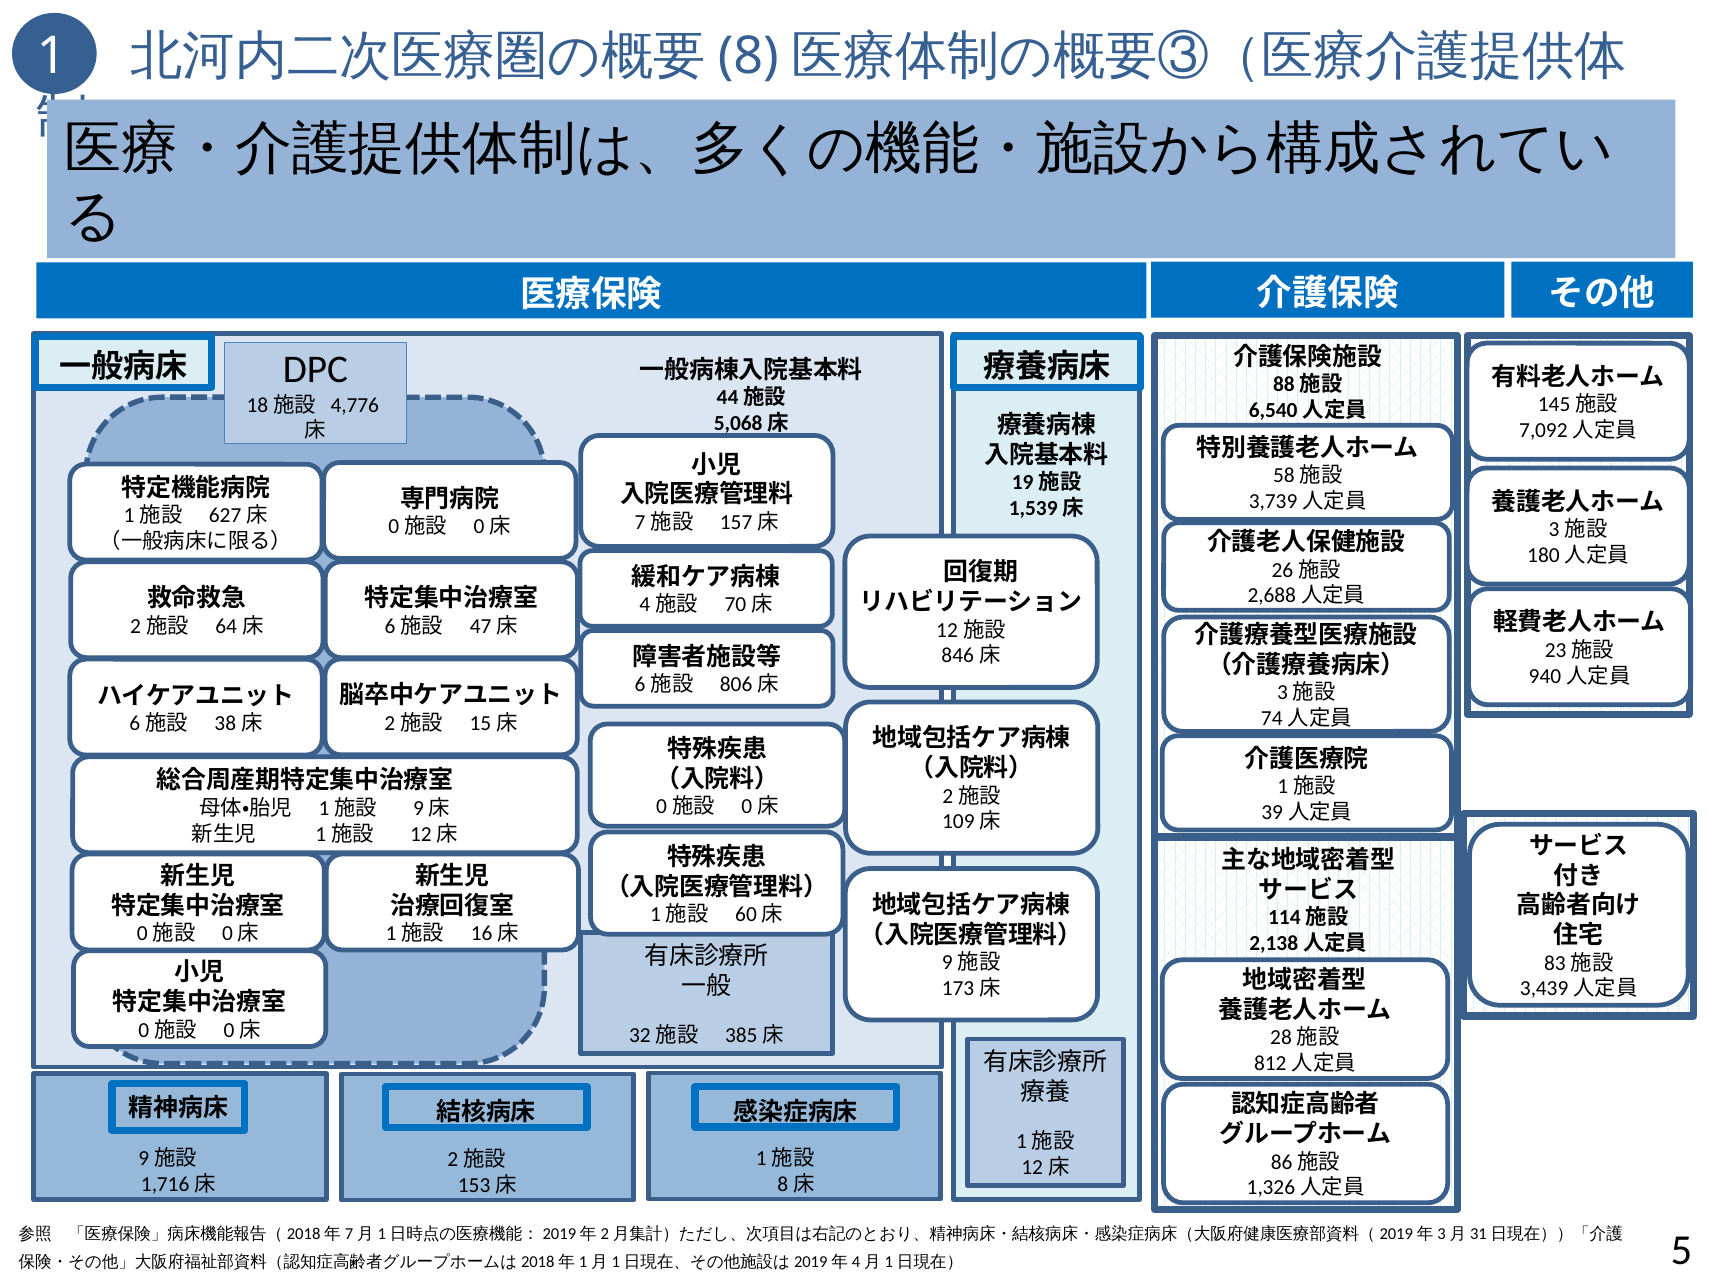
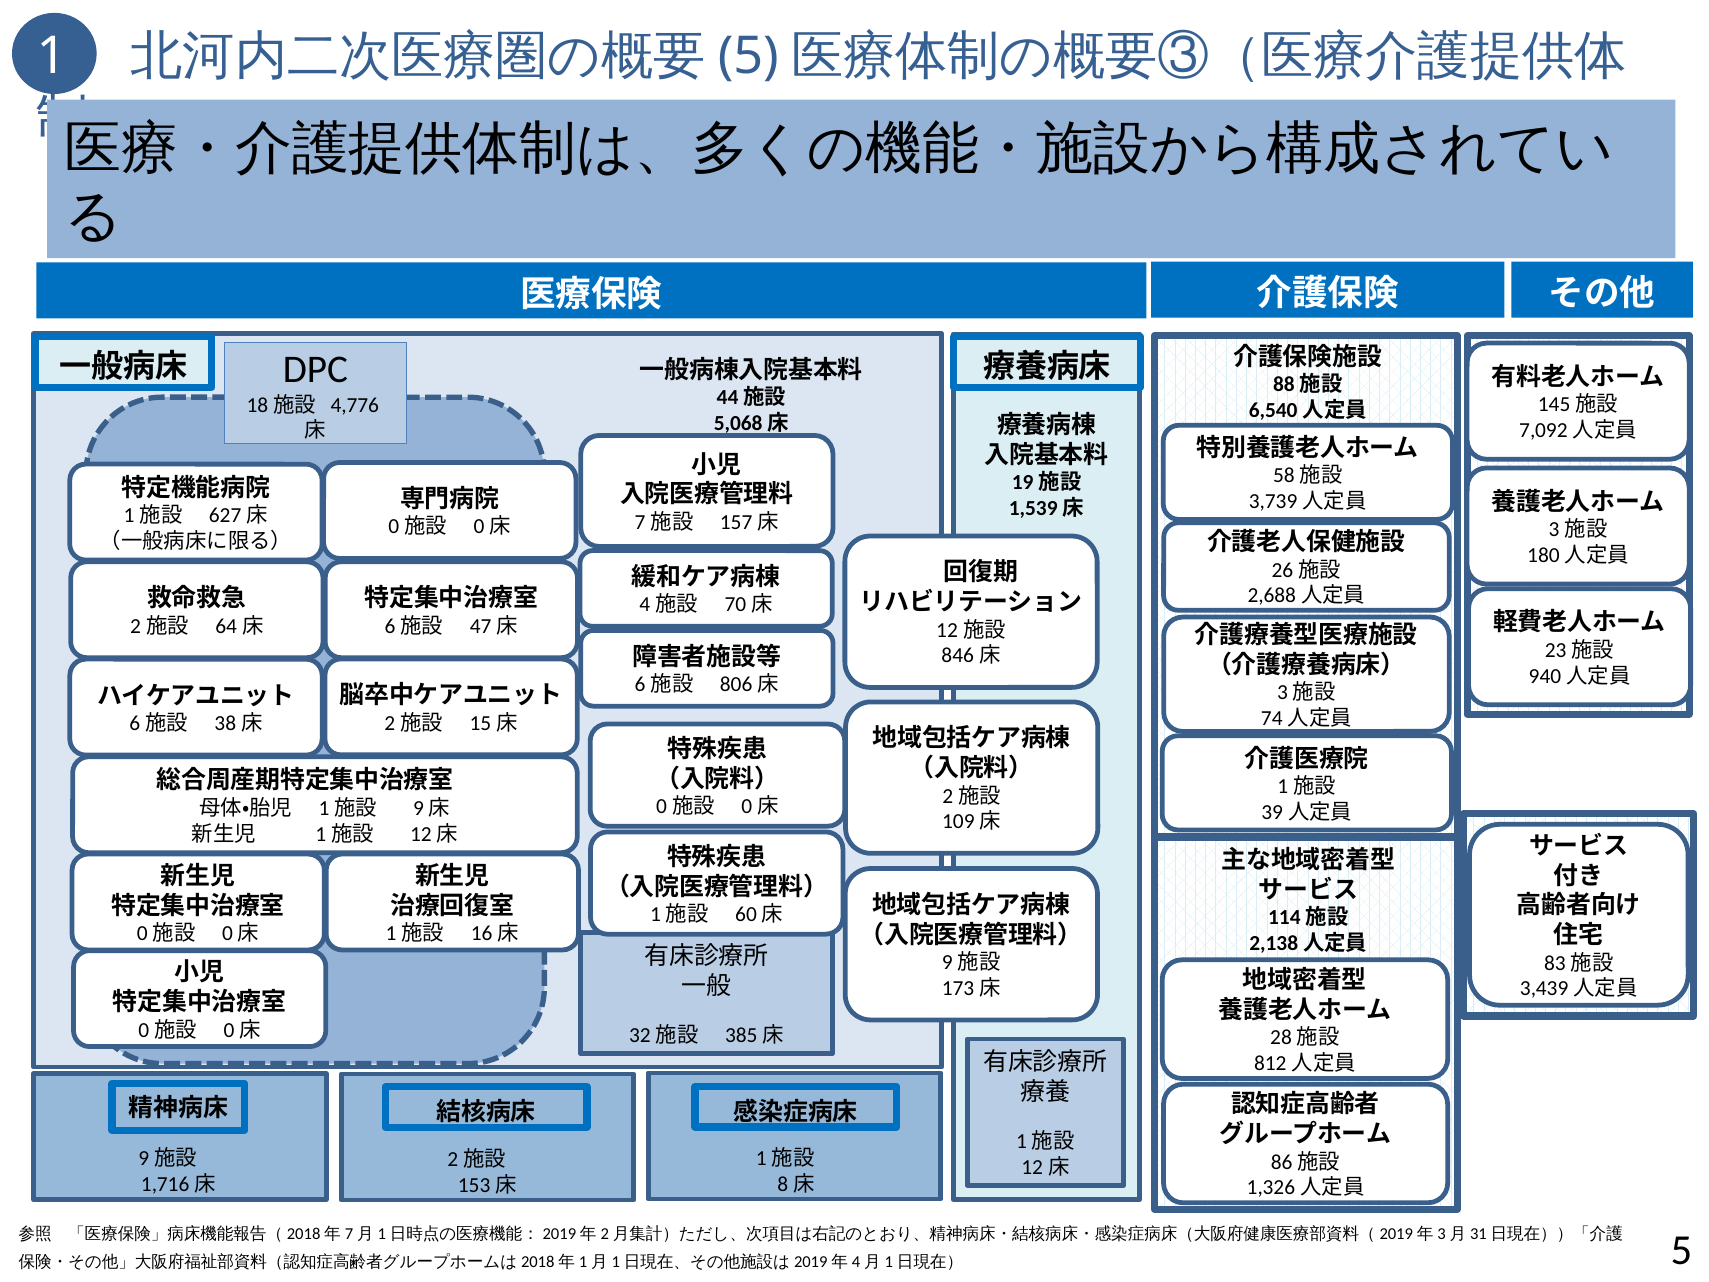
8 at (748, 56): 8 -> 5
